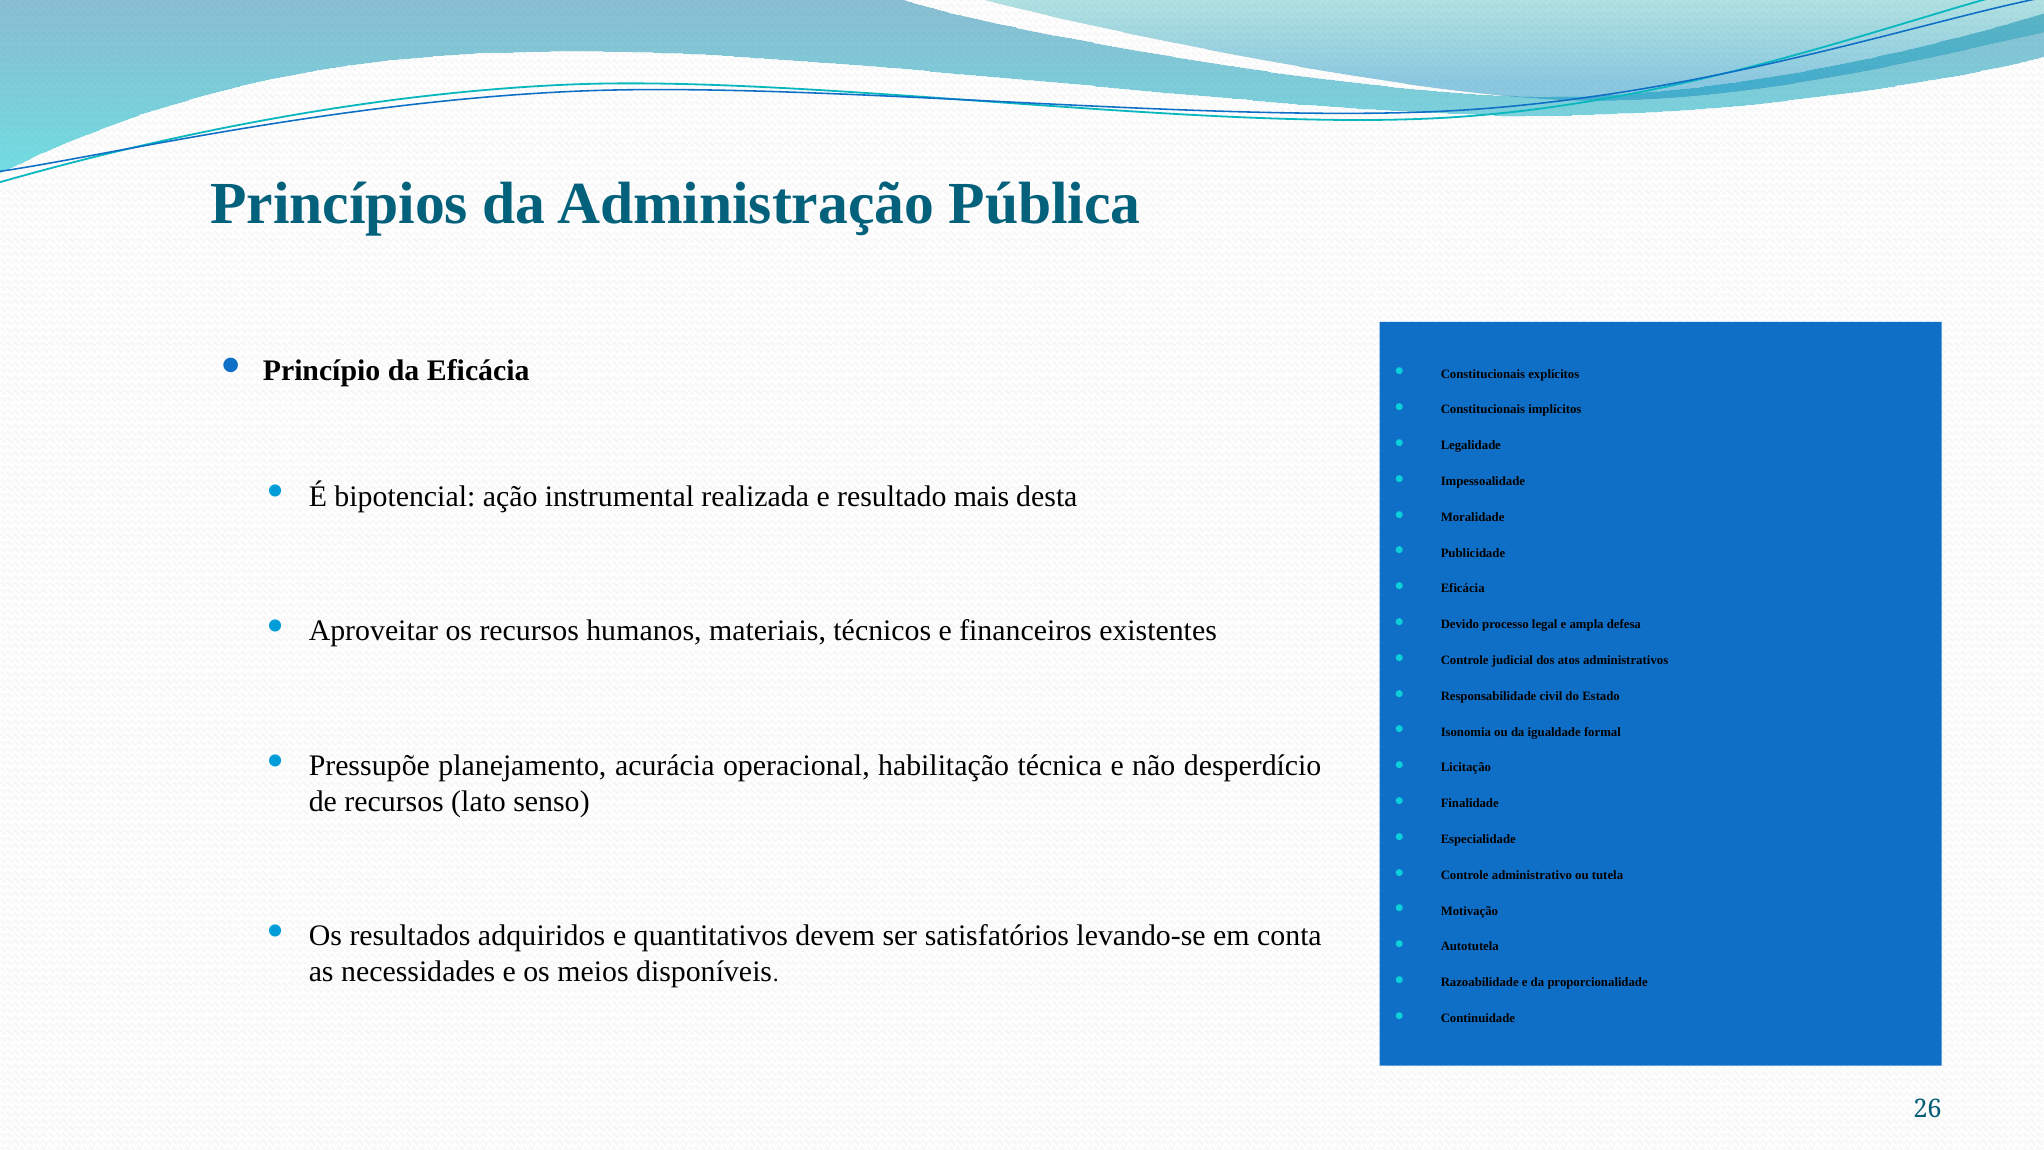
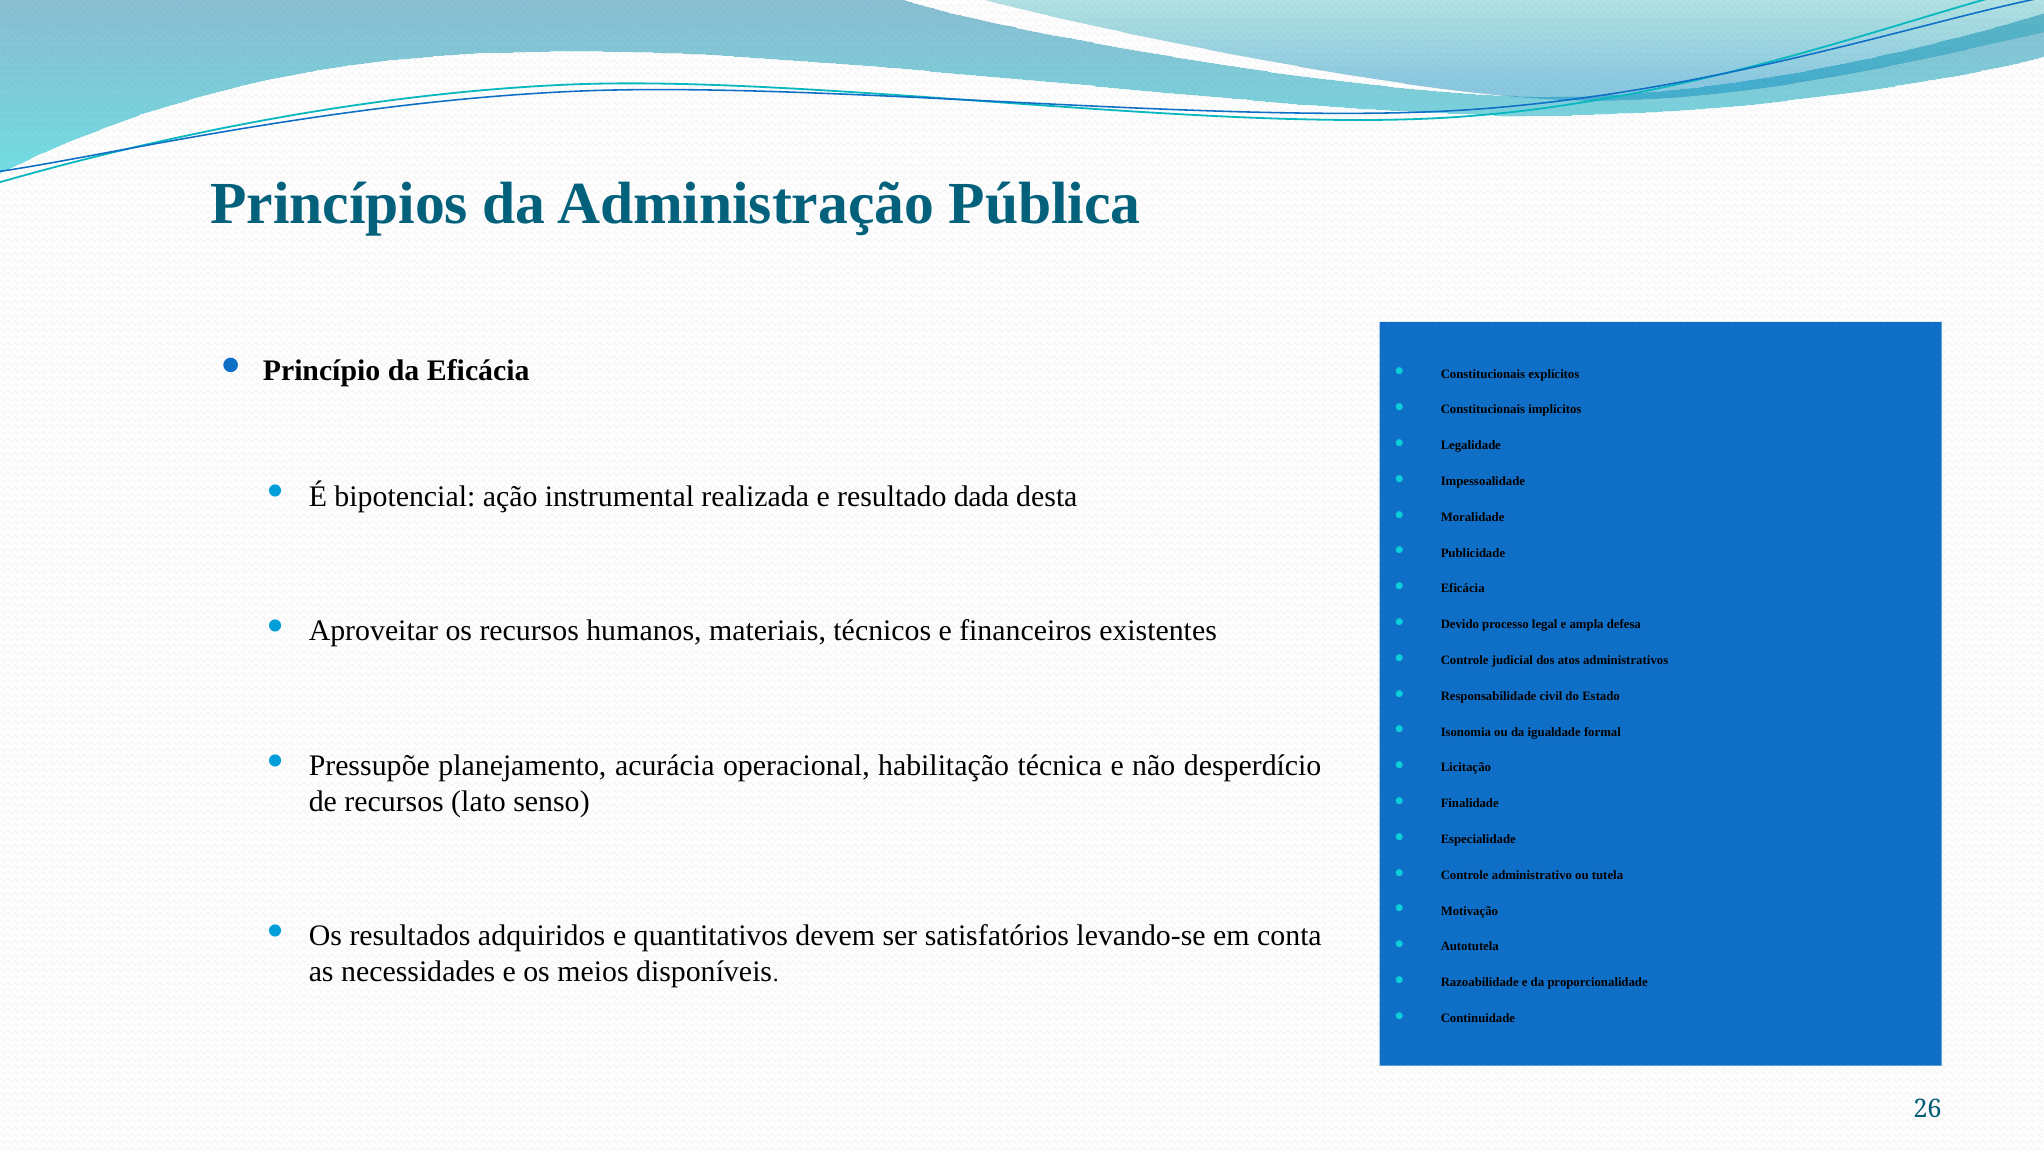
mais: mais -> dada
